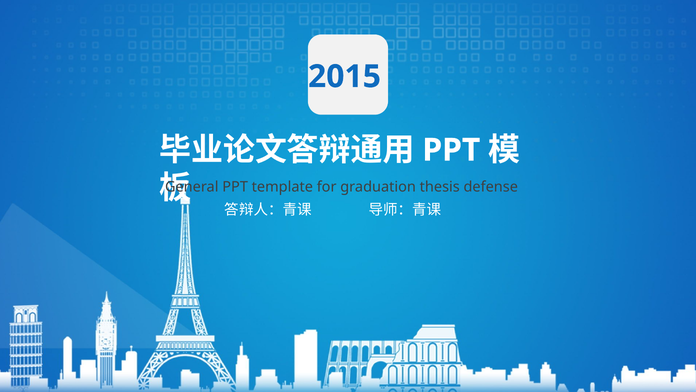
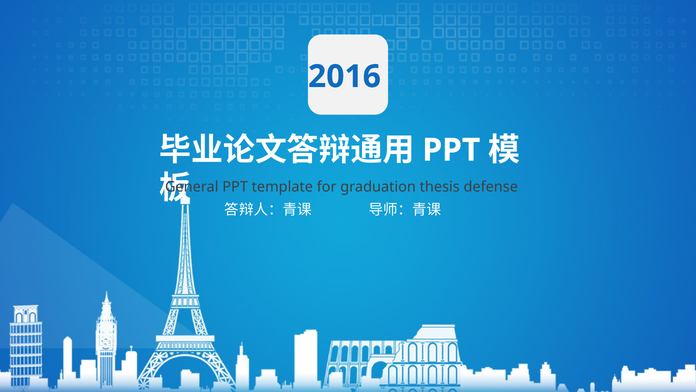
2015: 2015 -> 2016
